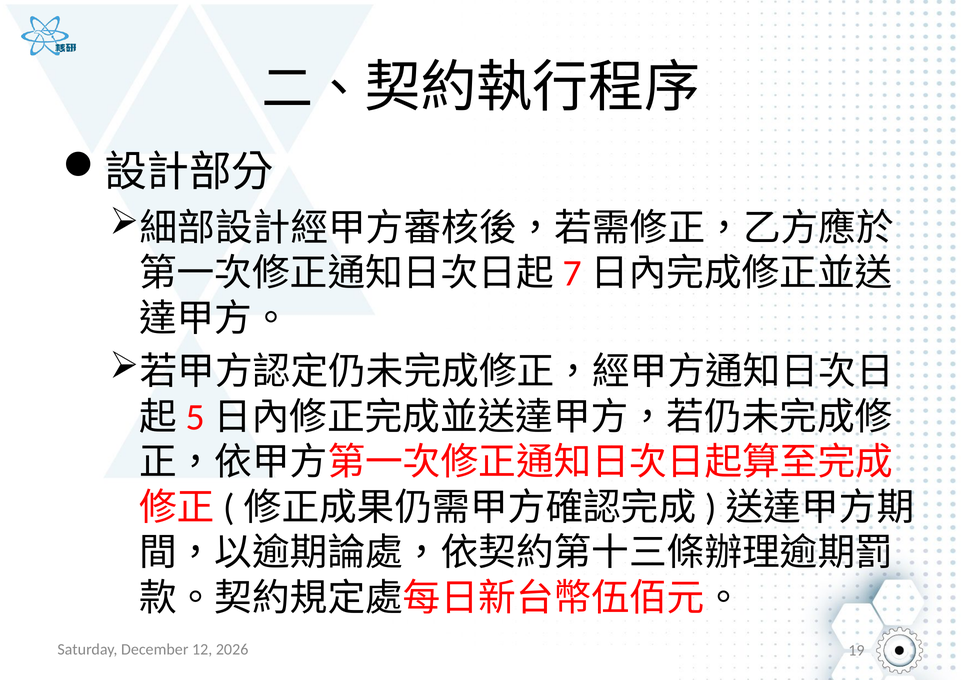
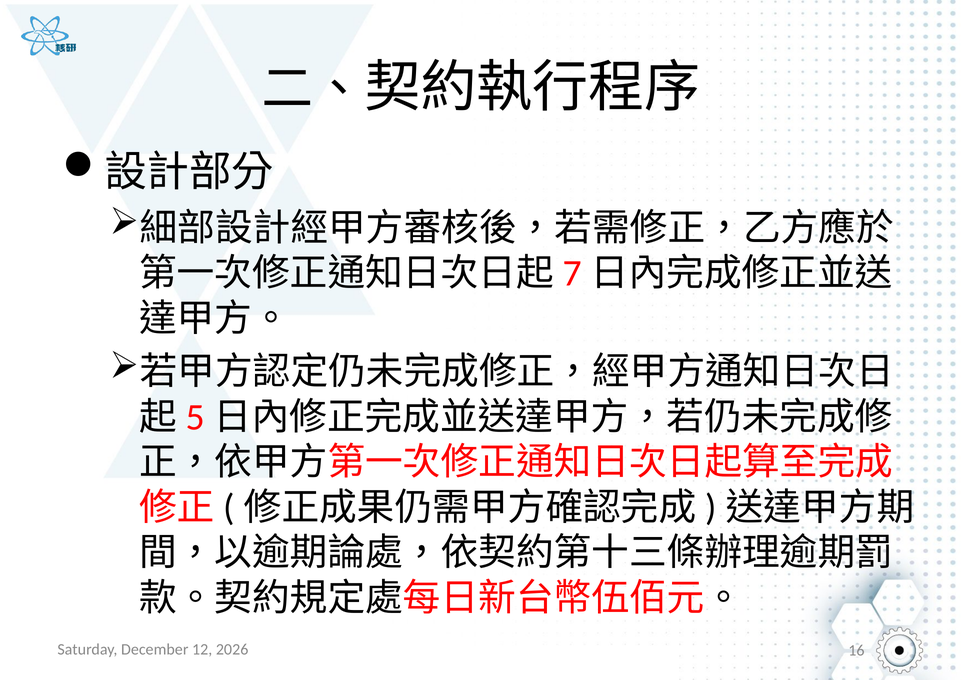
19: 19 -> 16
